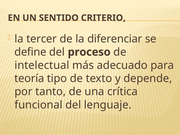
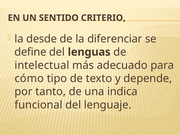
tercer: tercer -> desde
proceso: proceso -> lenguas
teoría: teoría -> cómo
crítica: crítica -> indica
